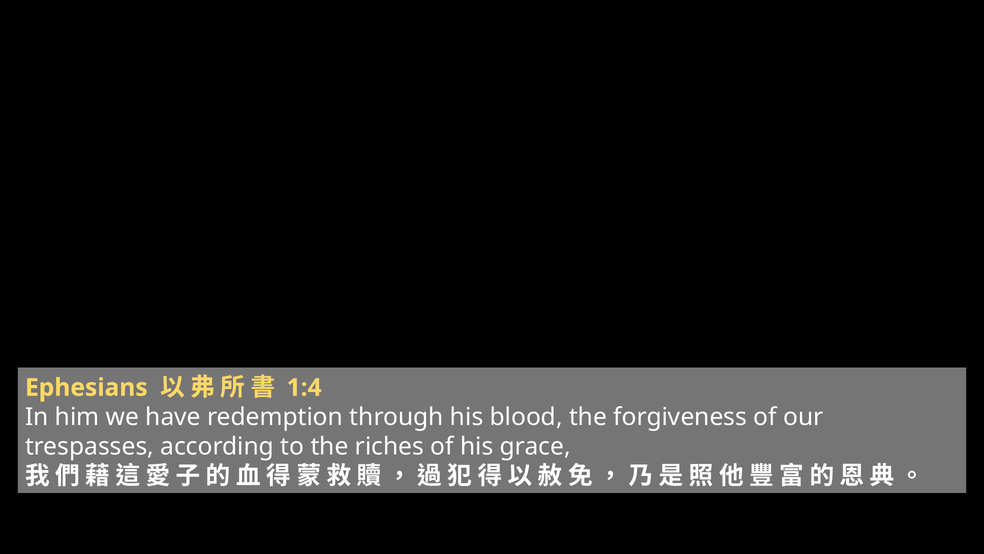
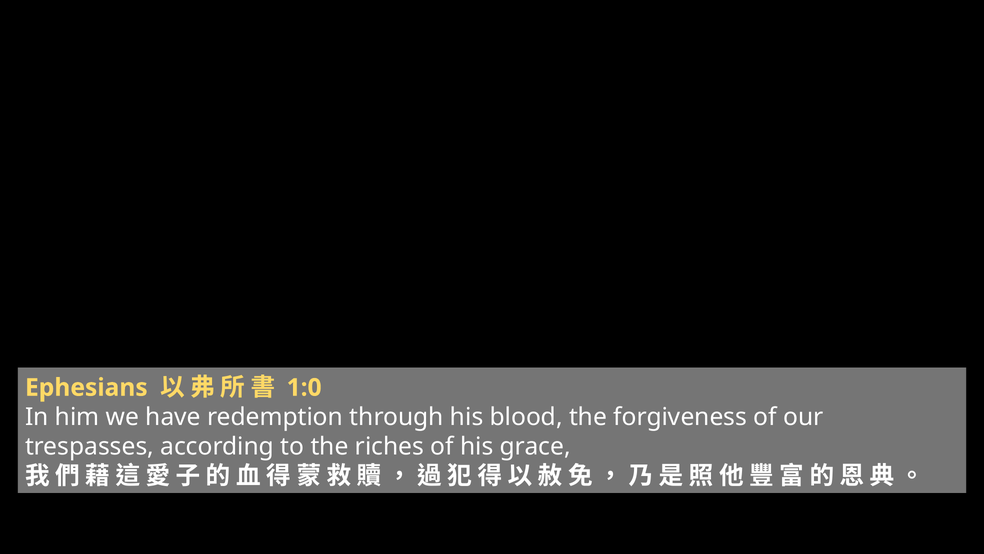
1:4: 1:4 -> 1:0
